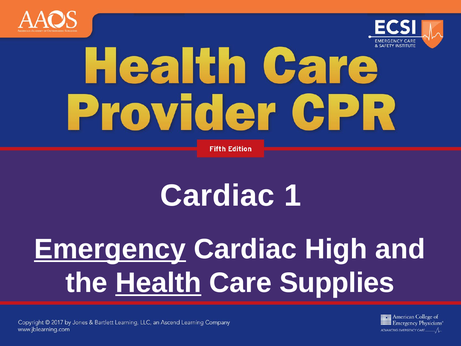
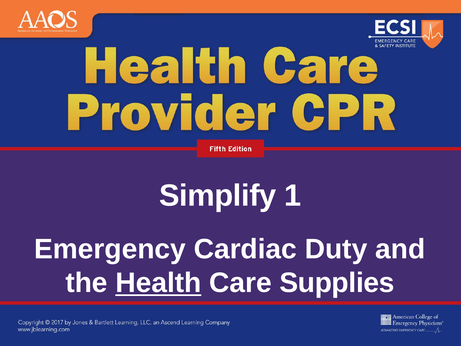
Cardiac at (217, 196): Cardiac -> Simplify
Emergency underline: present -> none
High: High -> Duty
